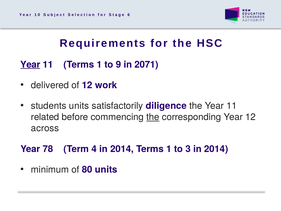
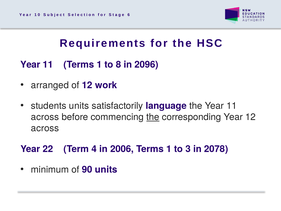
Year at (30, 64) underline: present -> none
9: 9 -> 8
2071: 2071 -> 2096
delivered: delivered -> arranged
diligence: diligence -> language
related at (45, 117): related -> across
78: 78 -> 22
4 in 2014: 2014 -> 2006
3 in 2014: 2014 -> 2078
80: 80 -> 90
